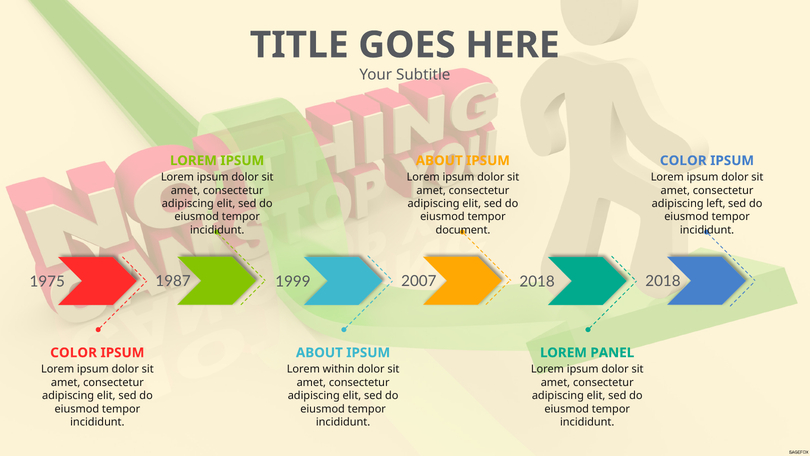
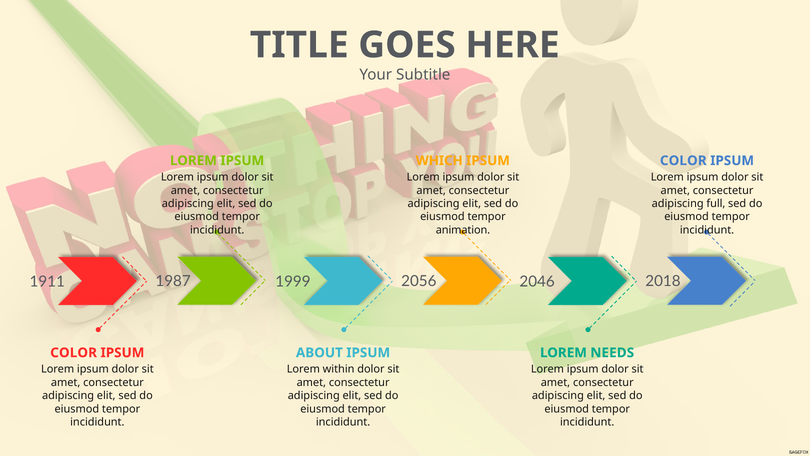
ABOUT at (439, 161): ABOUT -> WHICH
left: left -> full
document: document -> animation
1975: 1975 -> 1911
2007: 2007 -> 2056
2018 at (537, 282): 2018 -> 2046
PANEL: PANEL -> NEEDS
